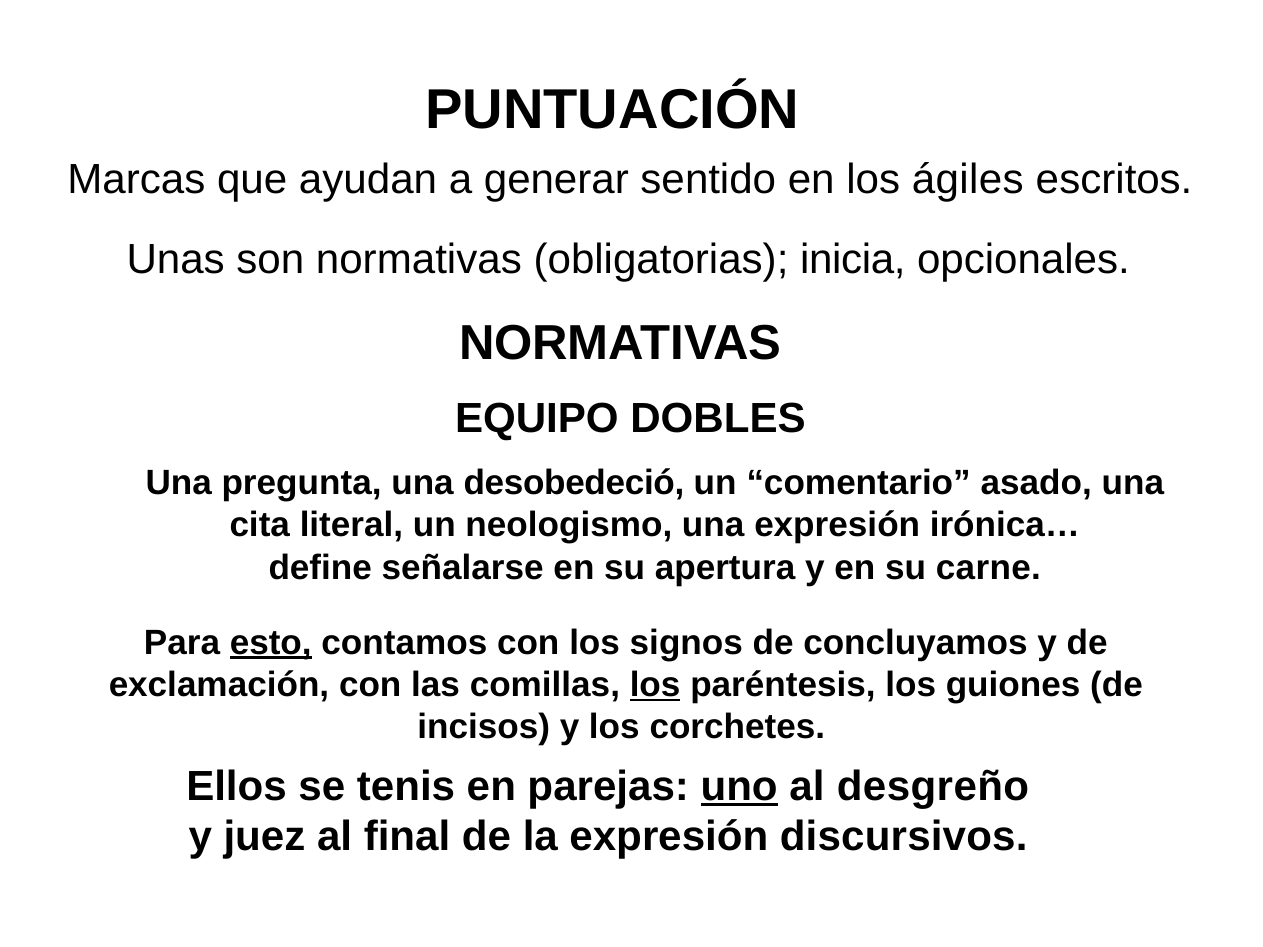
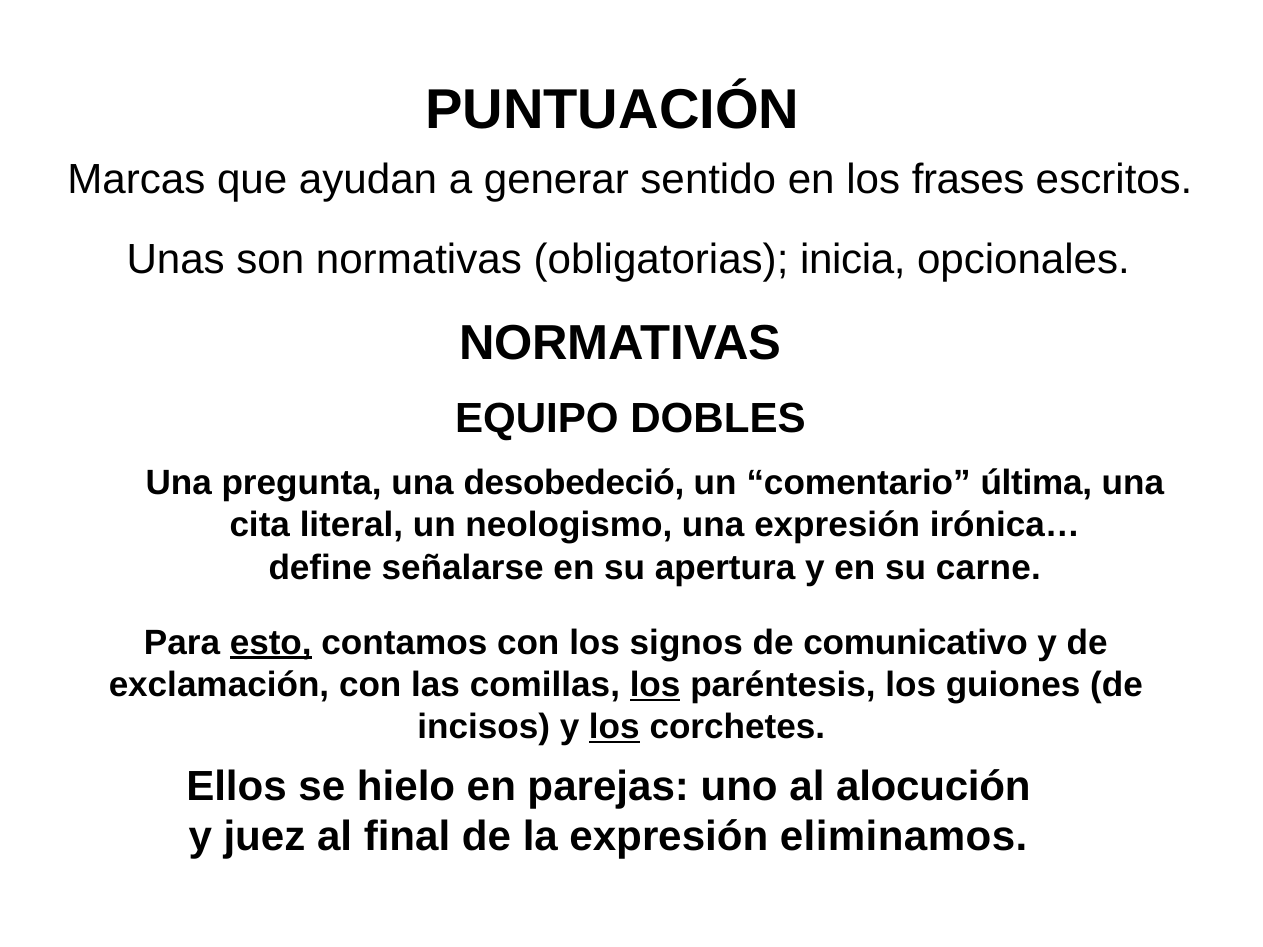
ágiles: ágiles -> frases
asado: asado -> última
concluyamos: concluyamos -> comunicativo
los at (614, 727) underline: none -> present
tenis: tenis -> hielo
uno underline: present -> none
desgreño: desgreño -> alocución
discursivos: discursivos -> eliminamos
